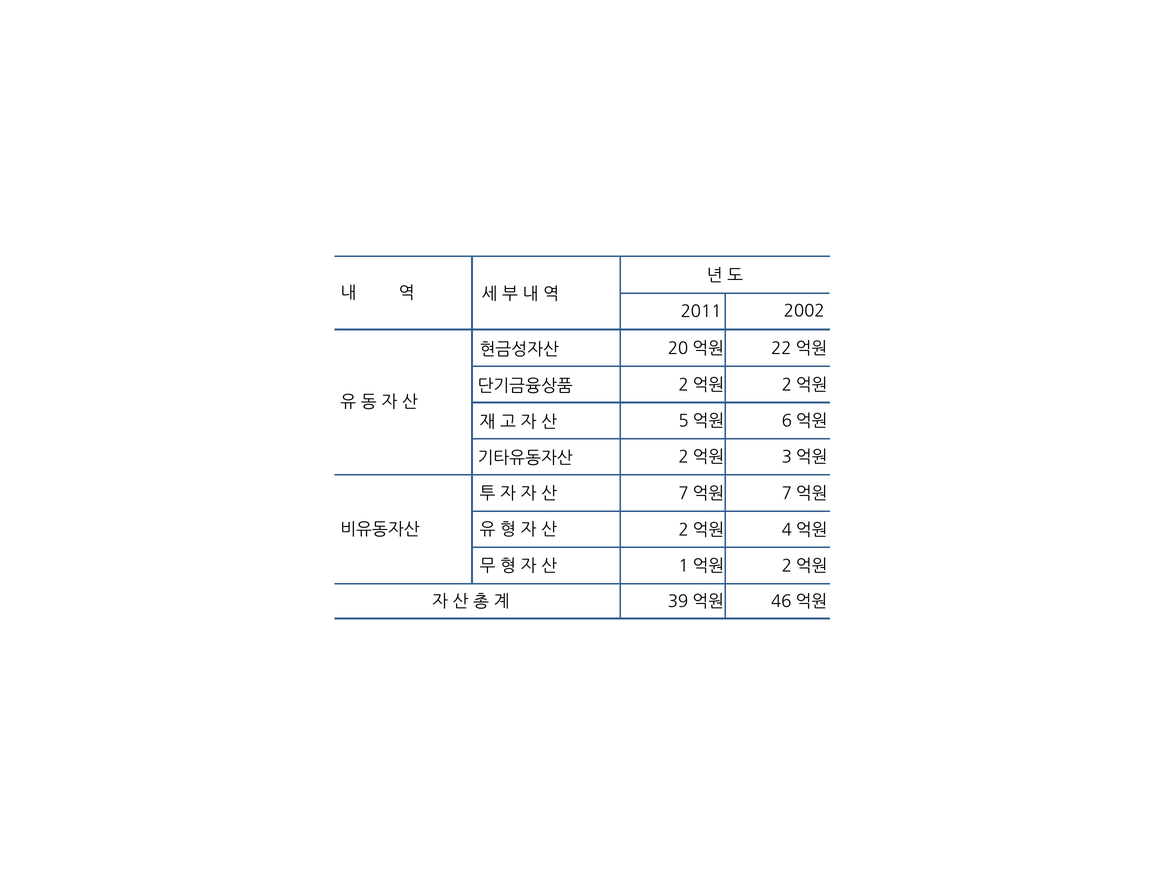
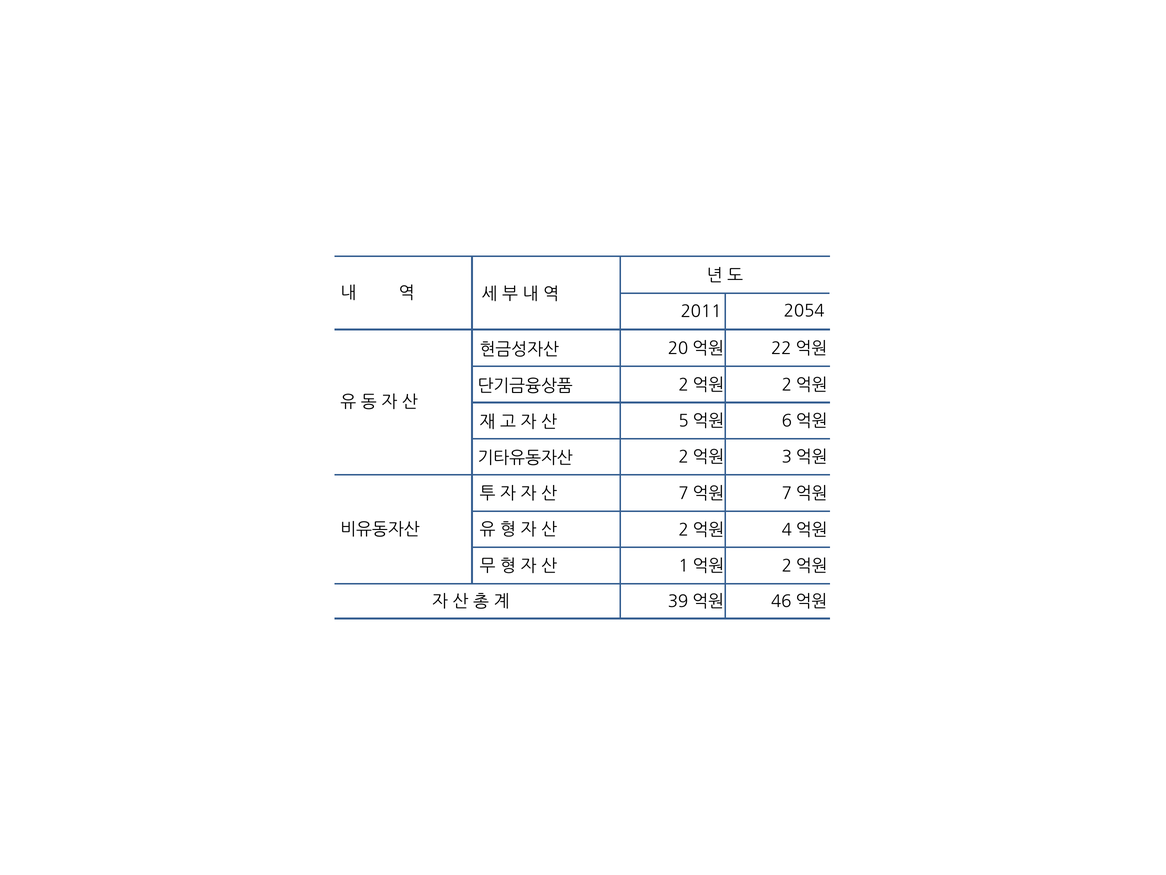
2002: 2002 -> 2054
